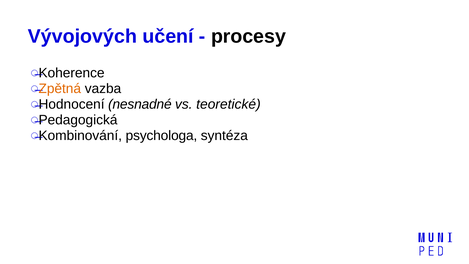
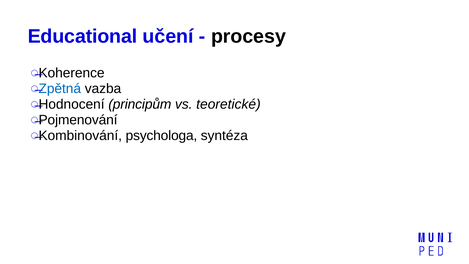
Vývojových: Vývojových -> Educational
Zpětná colour: orange -> blue
nesnadné: nesnadné -> principům
Pedagogická: Pedagogická -> Pojmenování
